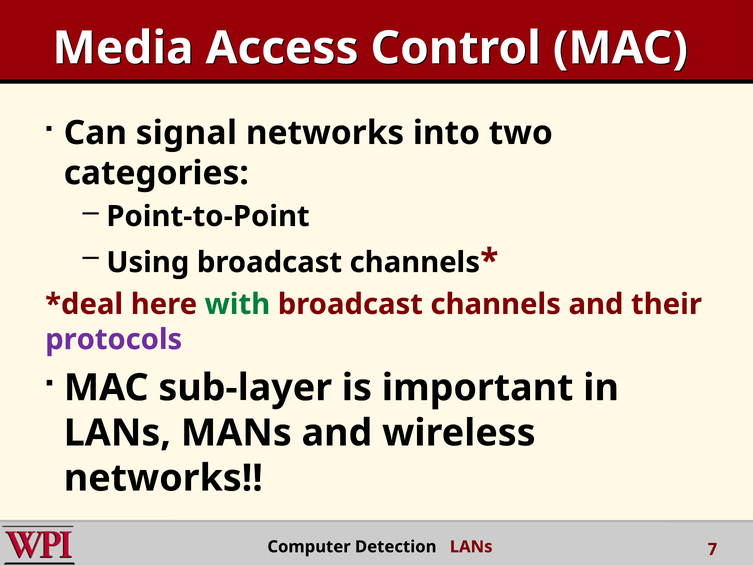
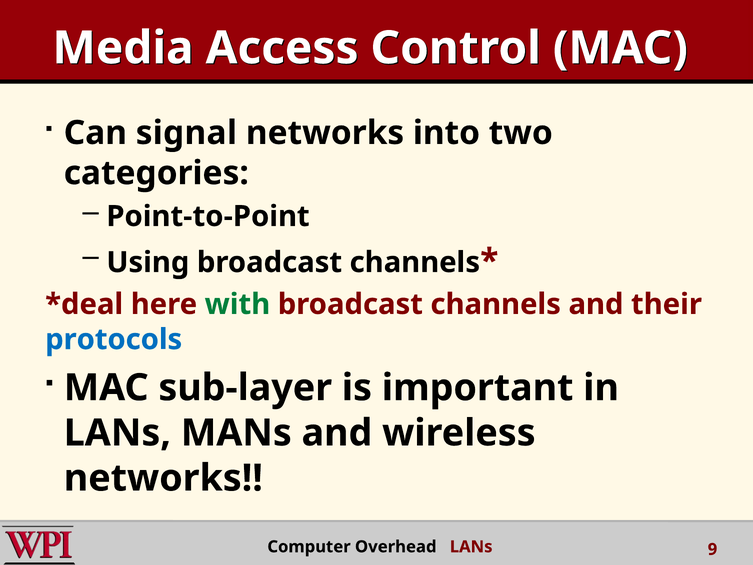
protocols colour: purple -> blue
Detection: Detection -> Overhead
7: 7 -> 9
